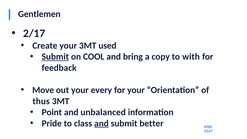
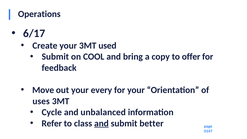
Gentlemen: Gentlemen -> Operations
2/17: 2/17 -> 6/17
Submit at (55, 57) underline: present -> none
with: with -> offer
thus: thus -> uses
Point: Point -> Cycle
Pride: Pride -> Refer
